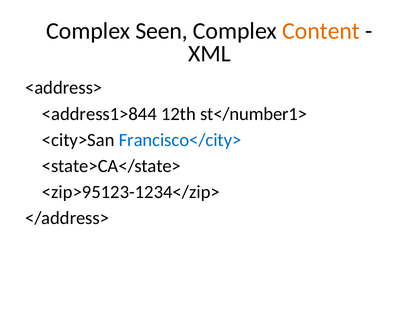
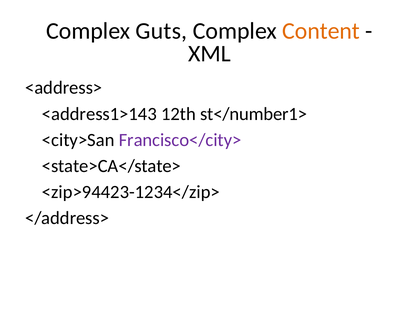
Seen: Seen -> Guts
<address1>844: <address1>844 -> <address1>143
Francisco</city> colour: blue -> purple
<zip>95123-1234</zip>: <zip>95123-1234</zip> -> <zip>94423-1234</zip>
